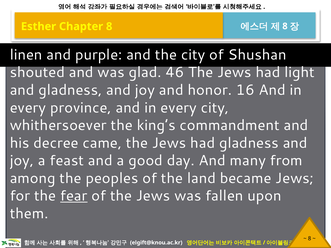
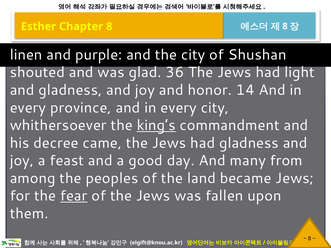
46: 46 -> 36
16: 16 -> 14
king’s underline: none -> present
